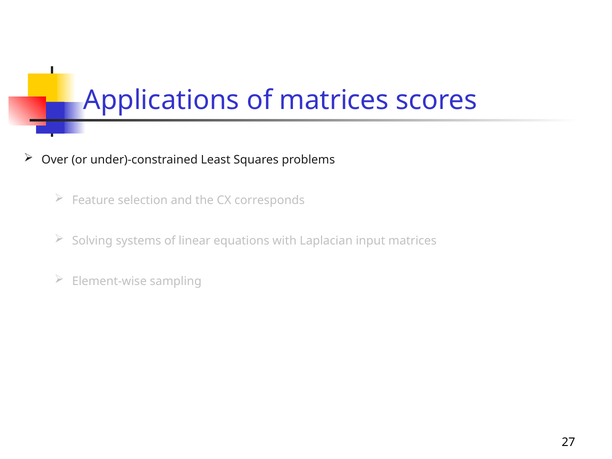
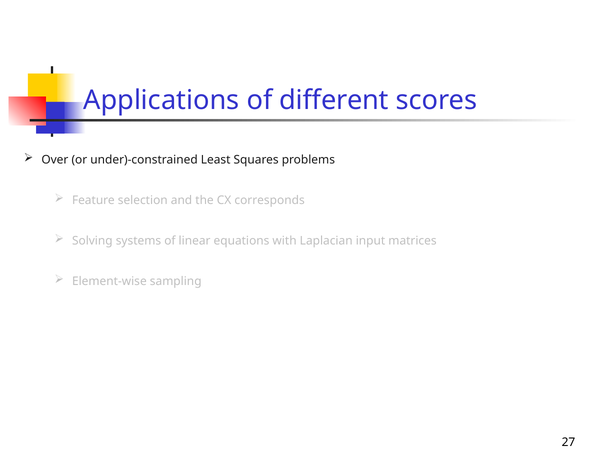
of matrices: matrices -> different
